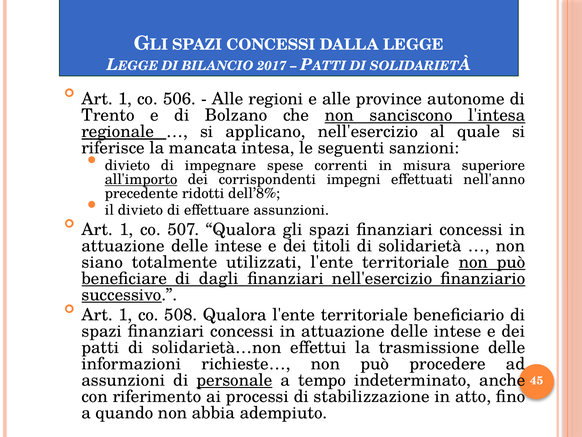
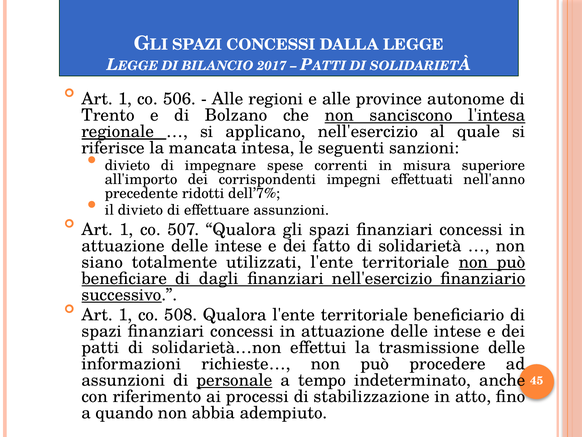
all'importo underline: present -> none
dell’8%: dell’8% -> dell’7%
titoli: titoli -> fatto
